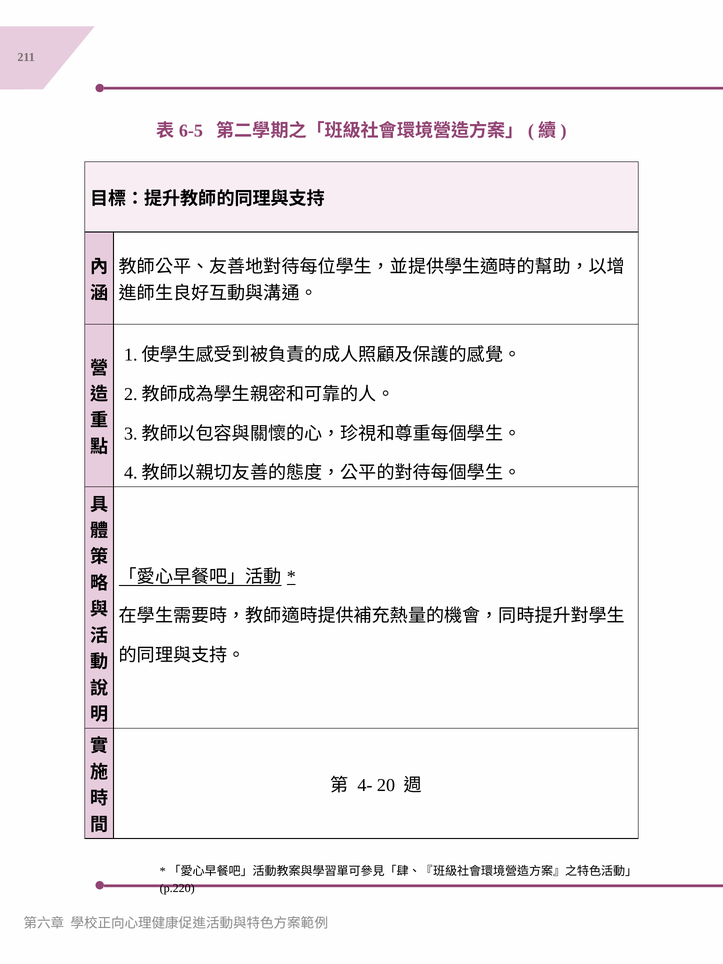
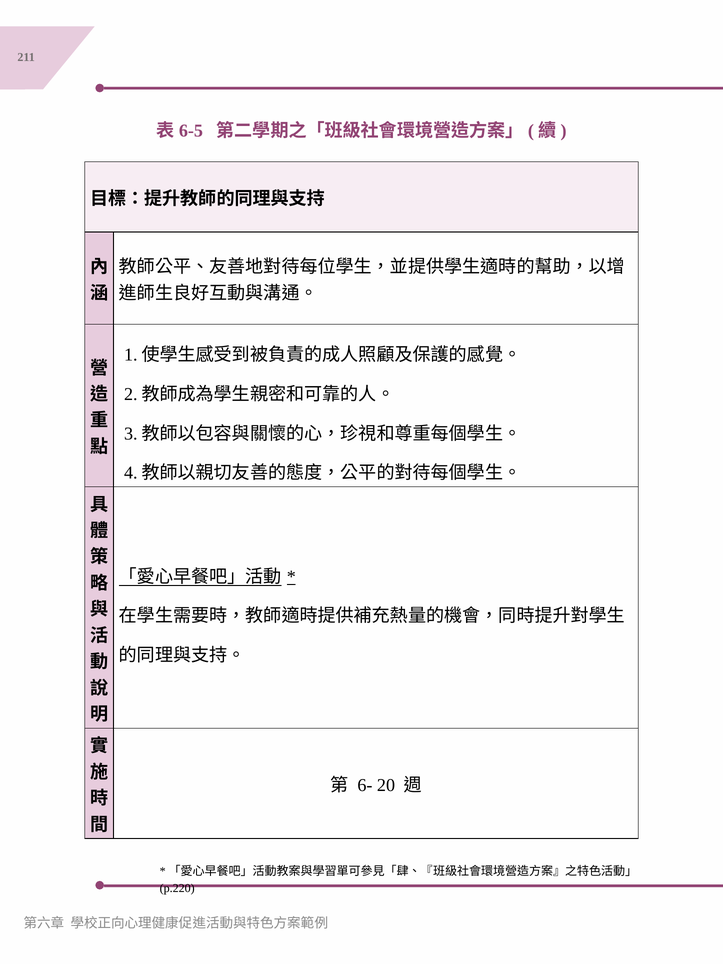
4-: 4- -> 6-
